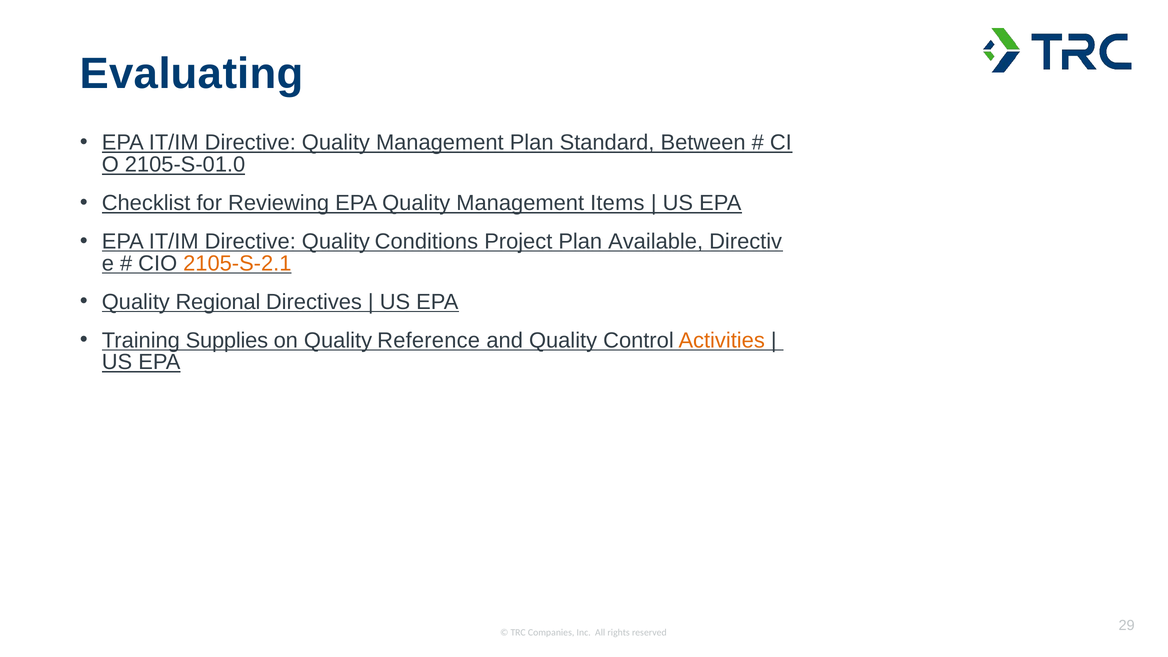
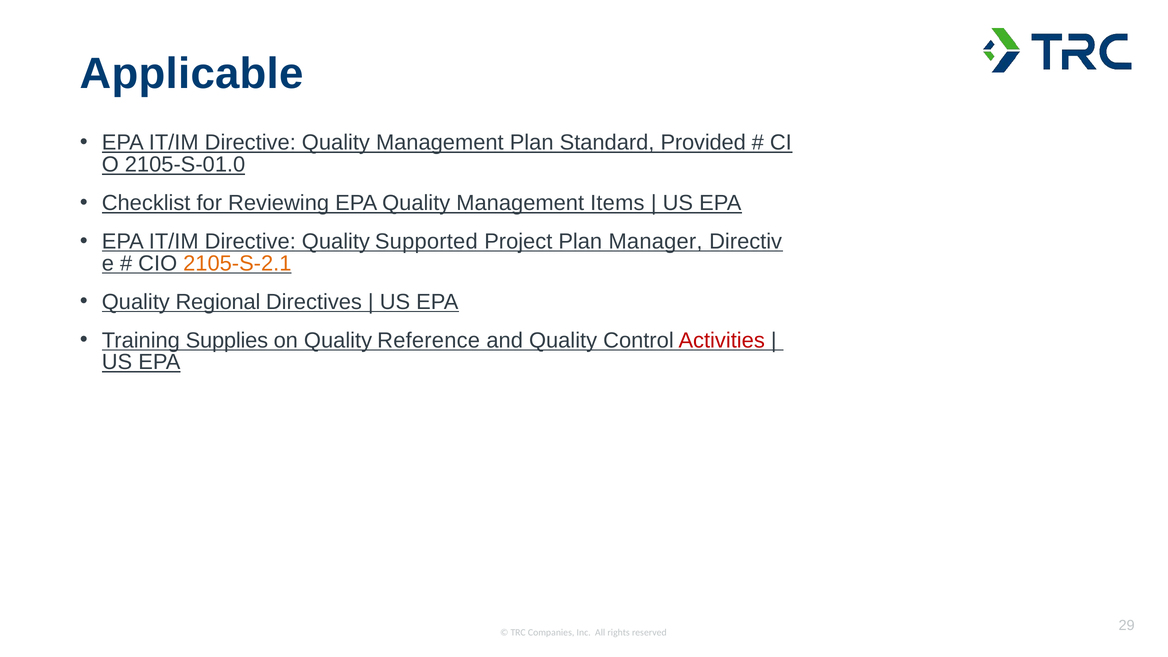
Evaluating: Evaluating -> Applicable
Between: Between -> Provided
Conditions: Conditions -> Supported
Available: Available -> Manager
Activities colour: orange -> red
